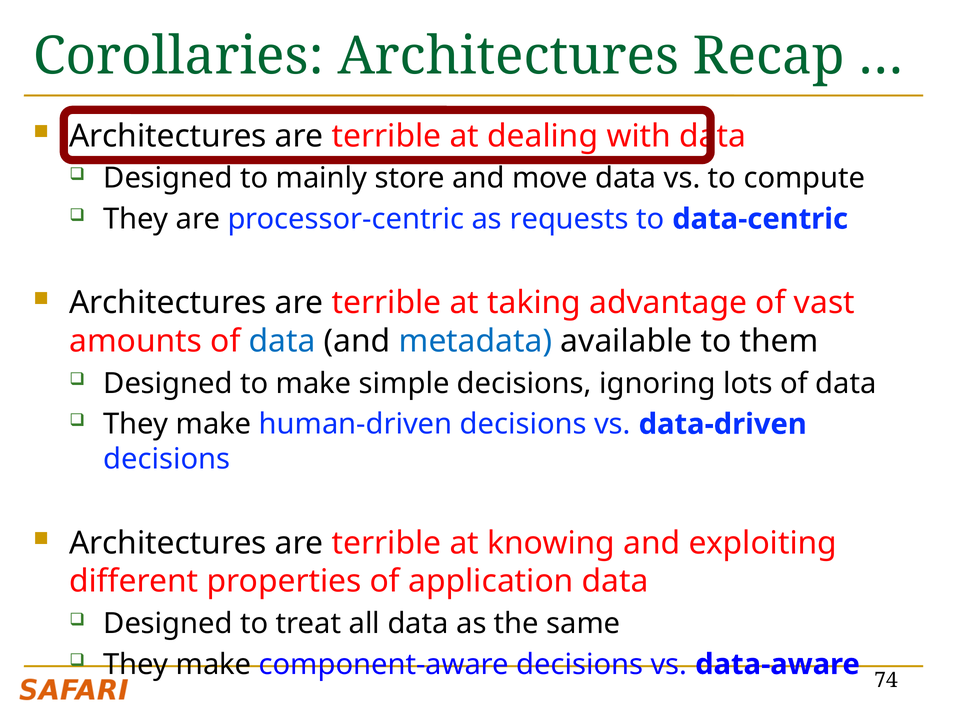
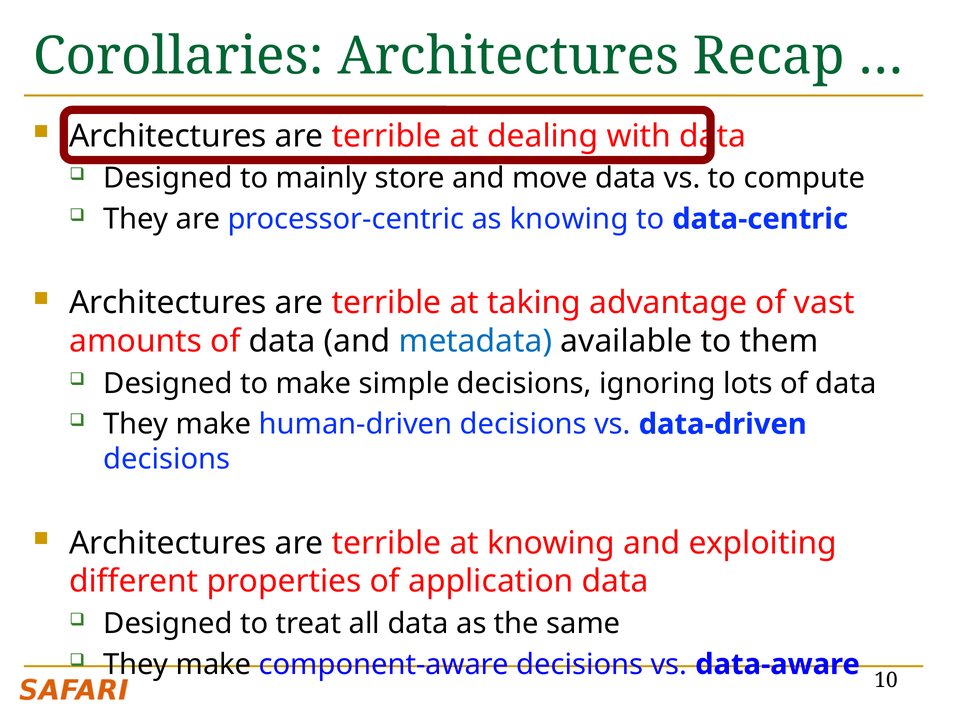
as requests: requests -> knowing
data at (282, 341) colour: blue -> black
74: 74 -> 10
